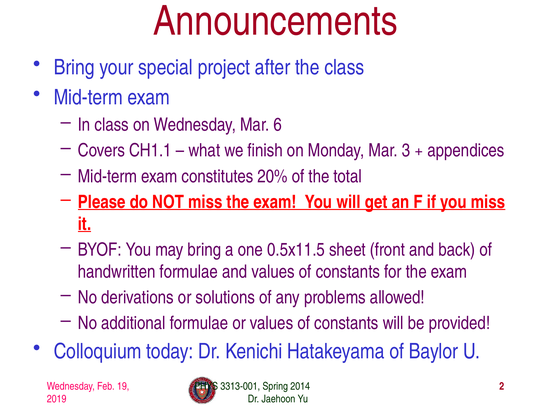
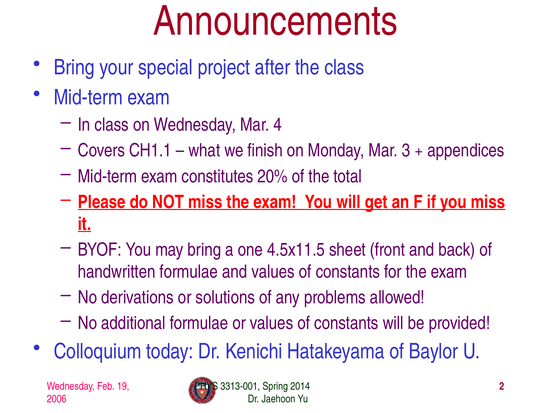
6: 6 -> 4
0.5x11.5: 0.5x11.5 -> 4.5x11.5
2019: 2019 -> 2006
